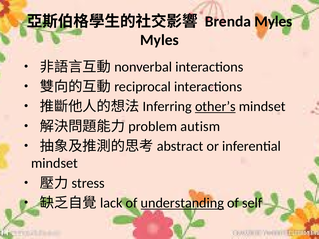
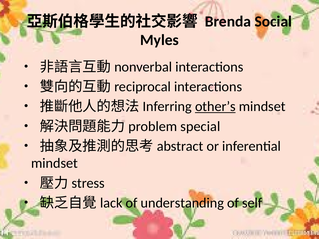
Brenda Myles: Myles -> Social
autism: autism -> special
understanding underline: present -> none
